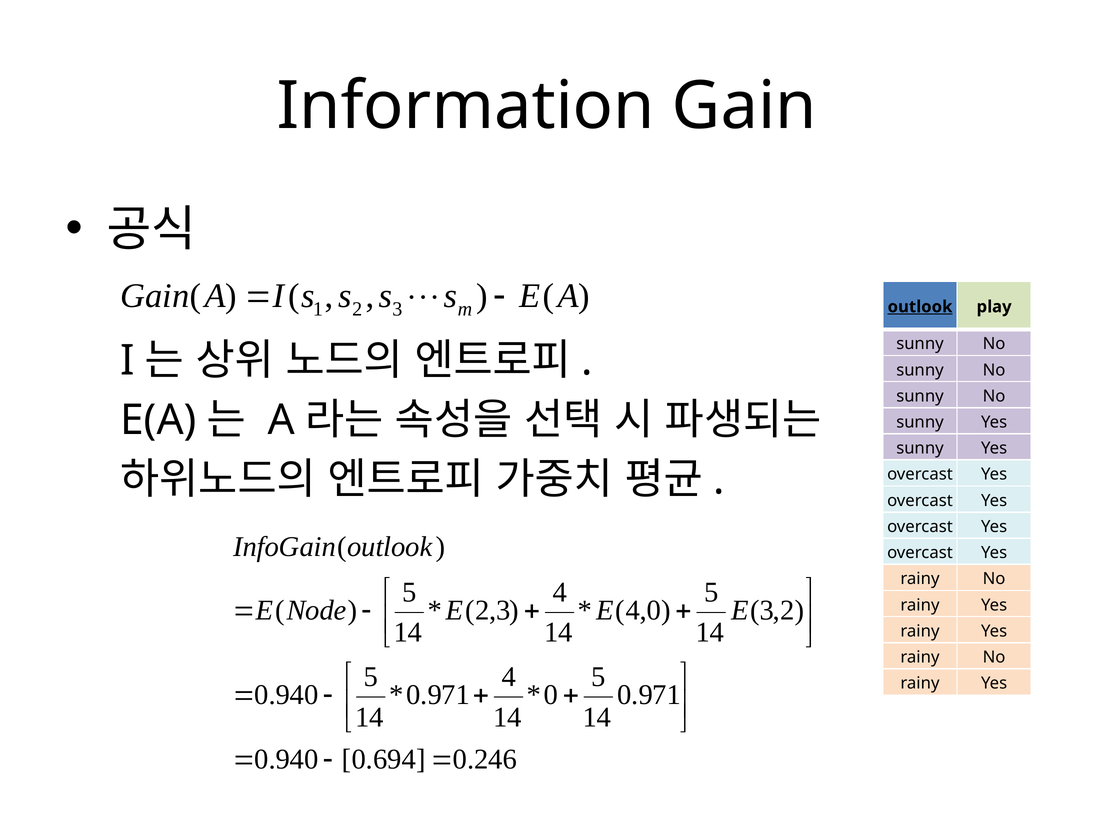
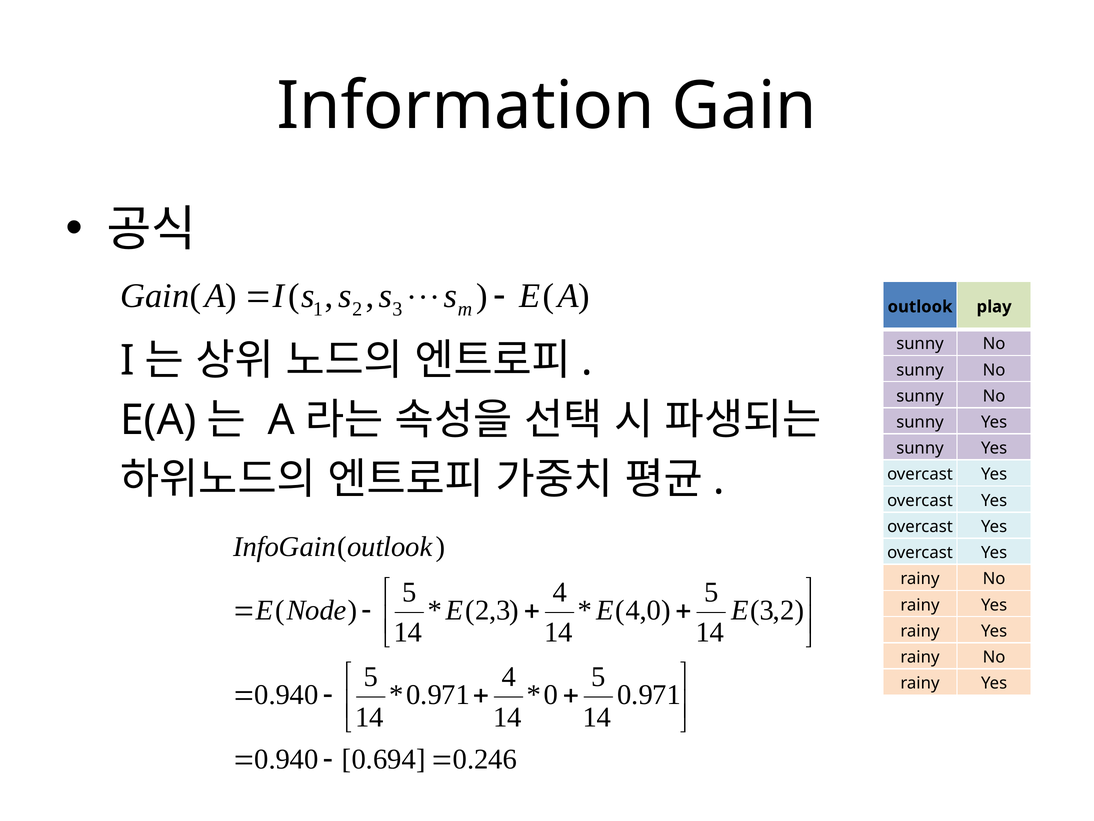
outlook at (920, 307) underline: present -> none
